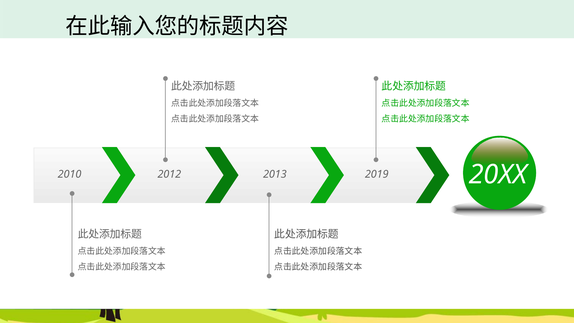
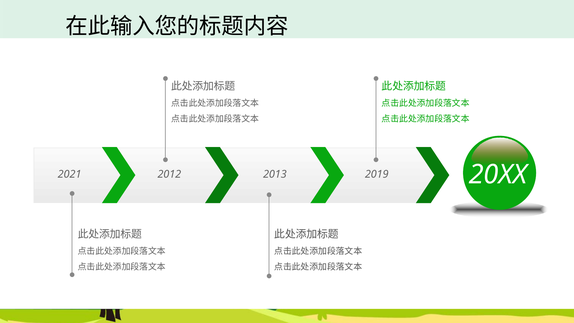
2010: 2010 -> 2021
